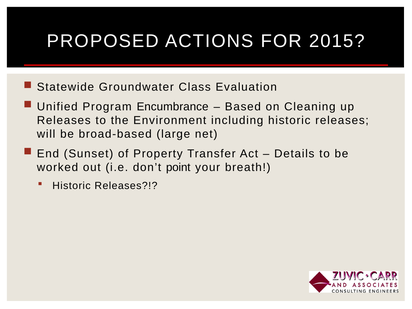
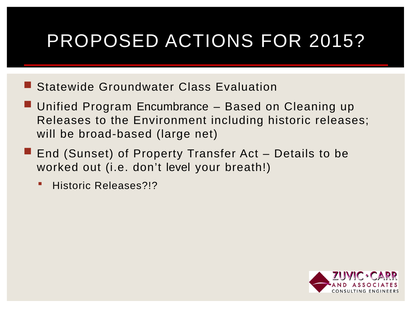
point: point -> level
